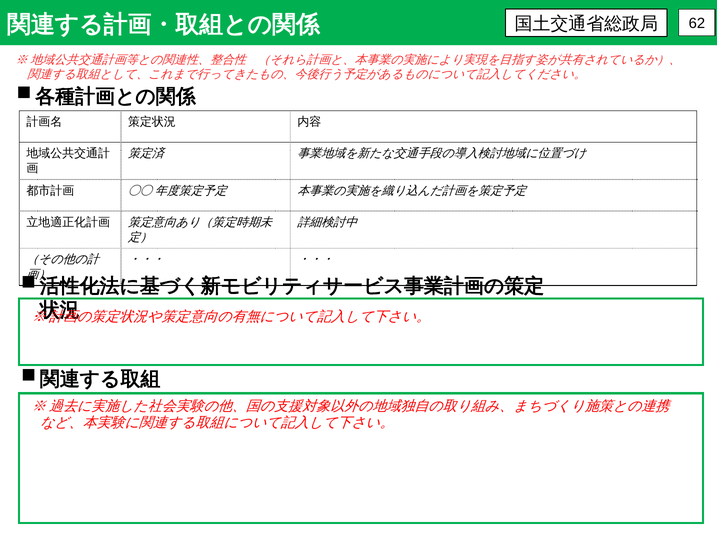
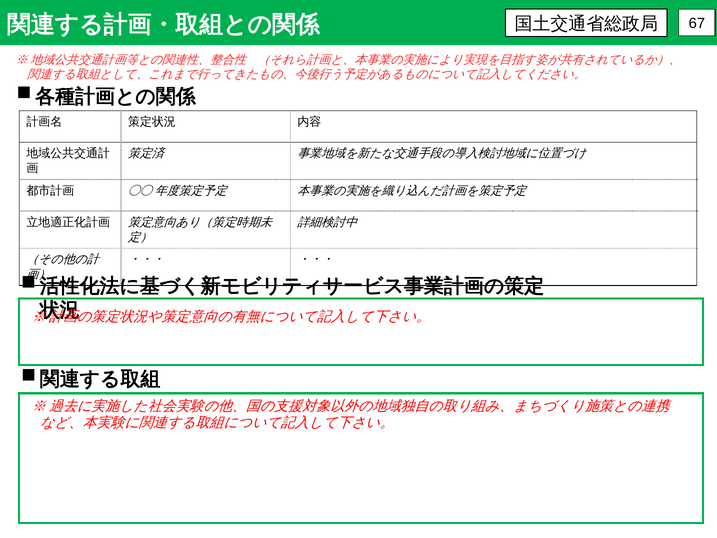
62: 62 -> 67
